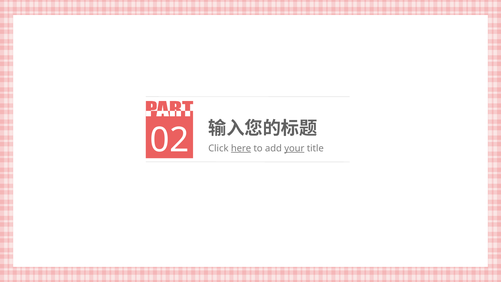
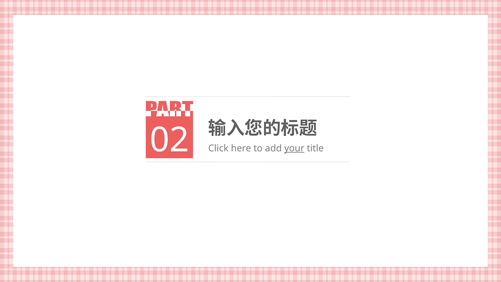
here underline: present -> none
